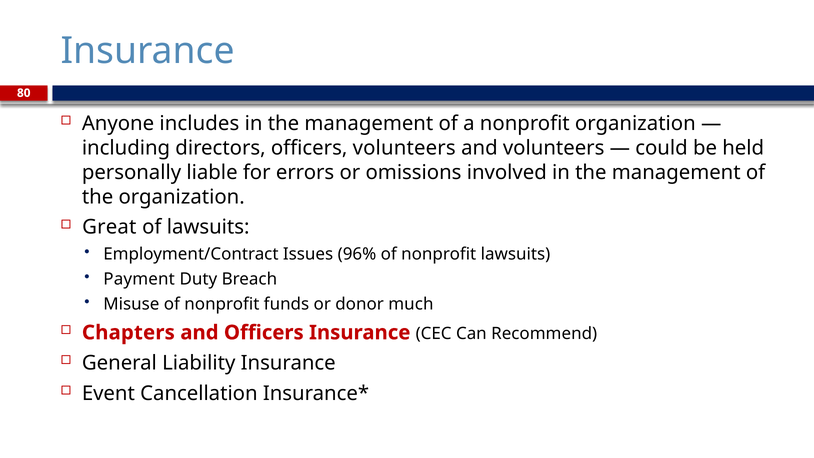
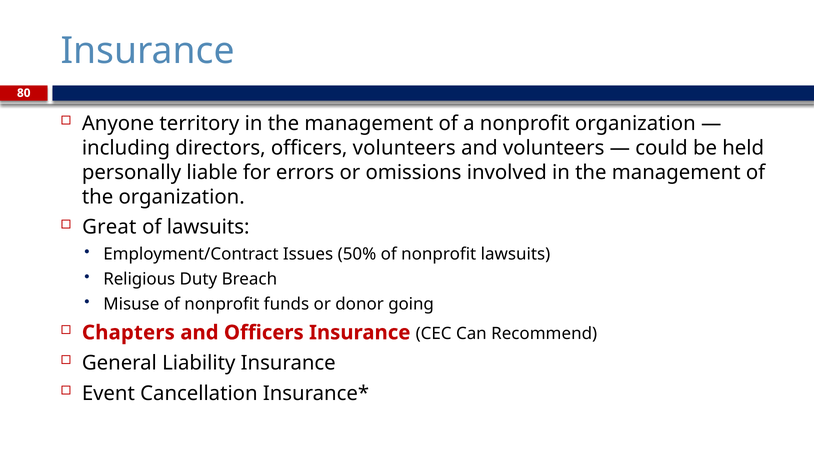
includes: includes -> territory
96%: 96% -> 50%
Payment: Payment -> Religious
much: much -> going
